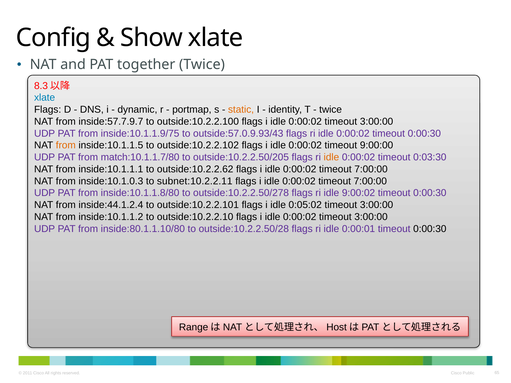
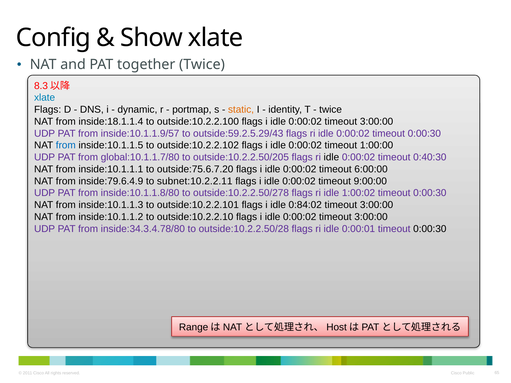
inside:57.7.9.7: inside:57.7.9.7 -> inside:18.1.1.4
inside:10.1.1.9/75: inside:10.1.1.9/75 -> inside:10.1.1.9/57
outside:57.0.9.93/43: outside:57.0.9.93/43 -> outside:59.2.5.29/43
from at (66, 145) colour: orange -> blue
9:00:00: 9:00:00 -> 1:00:00
match:10.1.1.7/80: match:10.1.1.7/80 -> global:10.1.1.7/80
idle at (331, 157) colour: orange -> black
0:03:30: 0:03:30 -> 0:40:30
outside:10.2.2.62: outside:10.2.2.62 -> outside:75.6.7.20
7:00:00 at (371, 169): 7:00:00 -> 6:00:00
inside:10.1.0.3: inside:10.1.0.3 -> inside:79.6.4.9
7:00:00 at (370, 181): 7:00:00 -> 9:00:00
9:00:02: 9:00:02 -> 1:00:02
inside:44.1.2.4: inside:44.1.2.4 -> inside:10.1.1.3
0:05:02: 0:05:02 -> 0:84:02
inside:80.1.1.10/80: inside:80.1.1.10/80 -> inside:34.3.4.78/80
